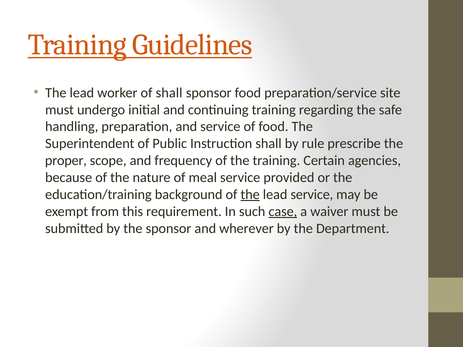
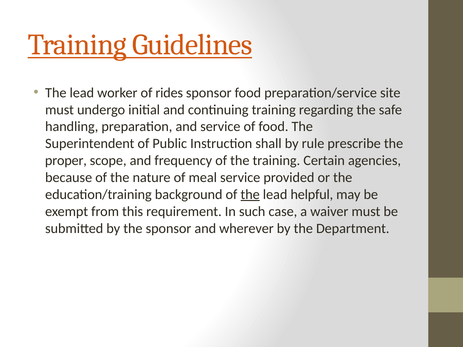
of shall: shall -> rides
lead service: service -> helpful
case underline: present -> none
